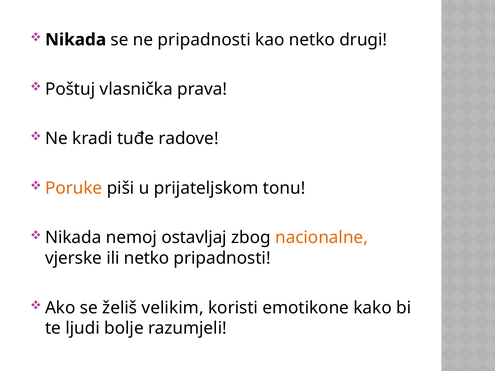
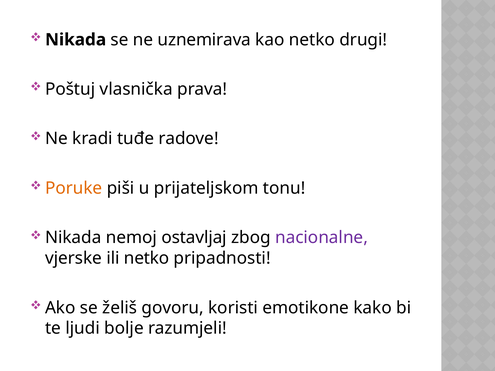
ne pripadnosti: pripadnosti -> uznemirava
nacionalne colour: orange -> purple
velikim: velikim -> govoru
